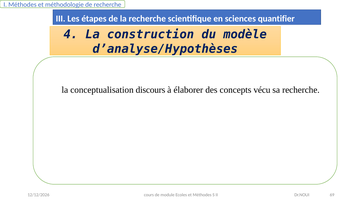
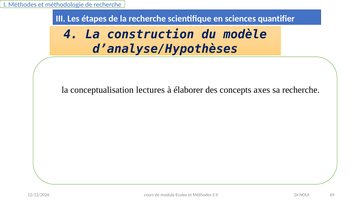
discours: discours -> lectures
vécu: vécu -> axes
